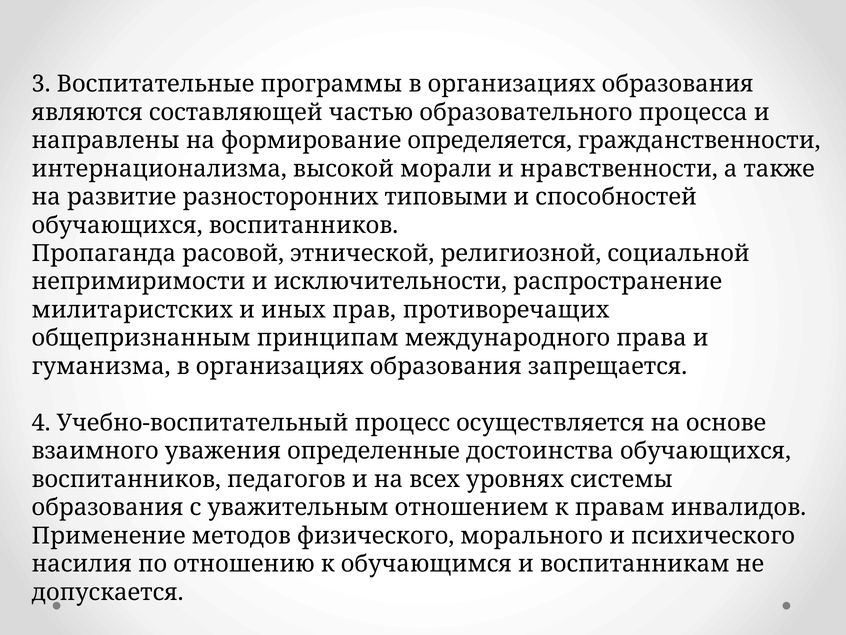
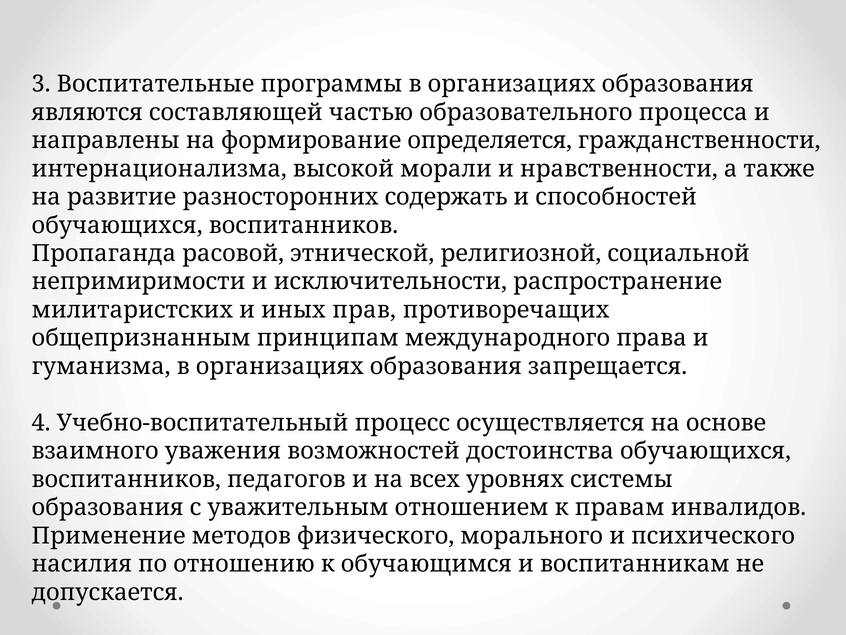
типовыми: типовыми -> содержать
определенные: определенные -> возможностей
